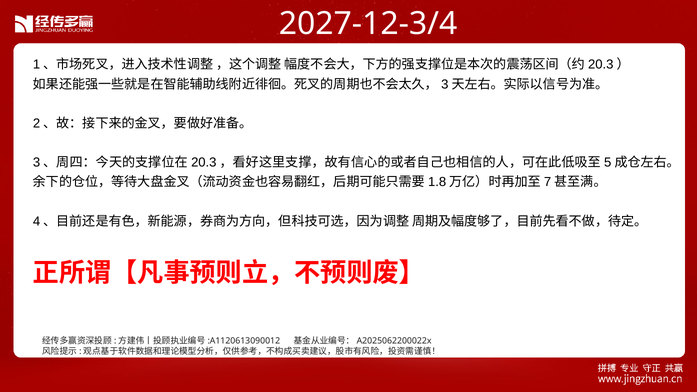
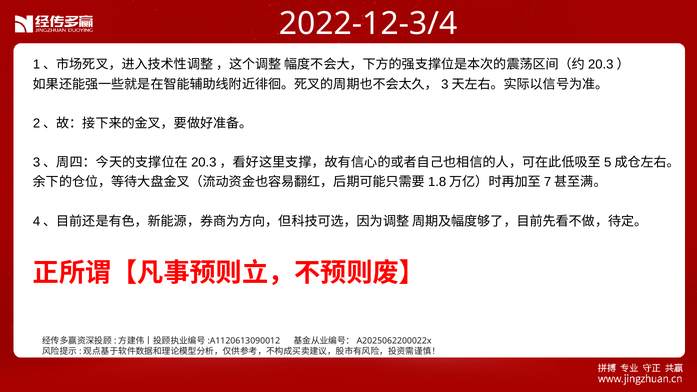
2027-12-3/4: 2027-12-3/4 -> 2022-12-3/4
